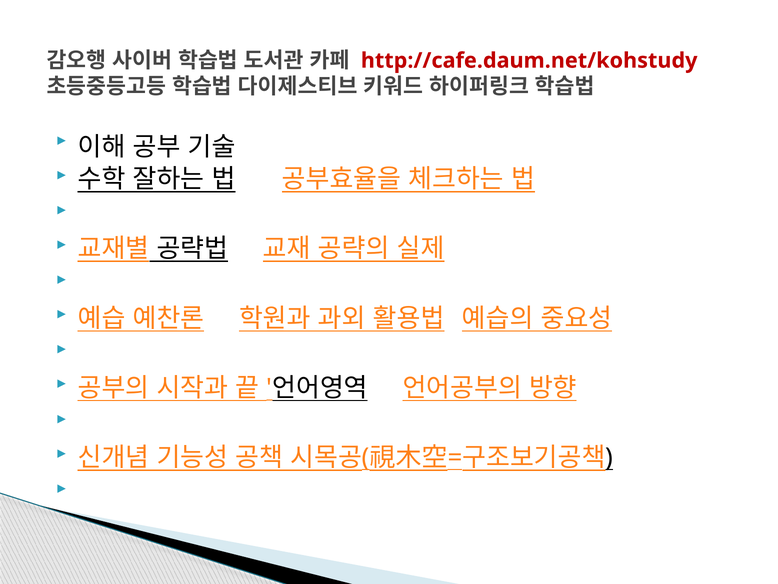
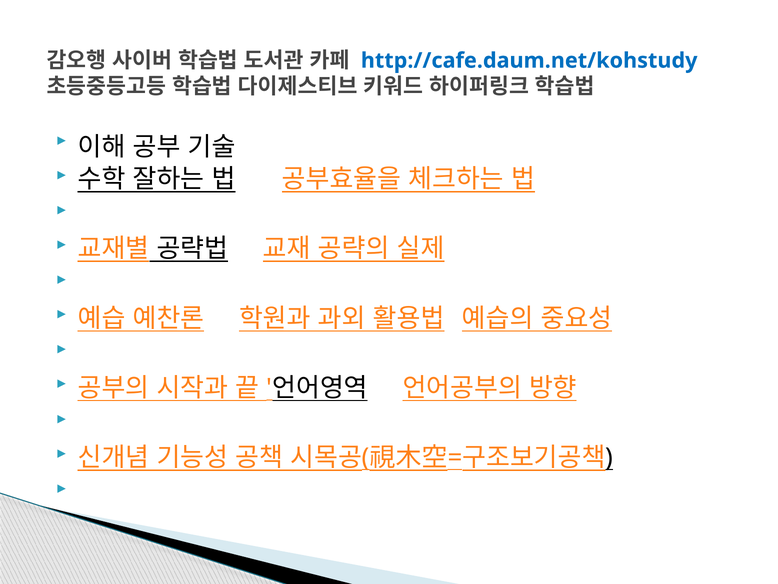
http://cafe.daum.net/kohstudy colour: red -> blue
